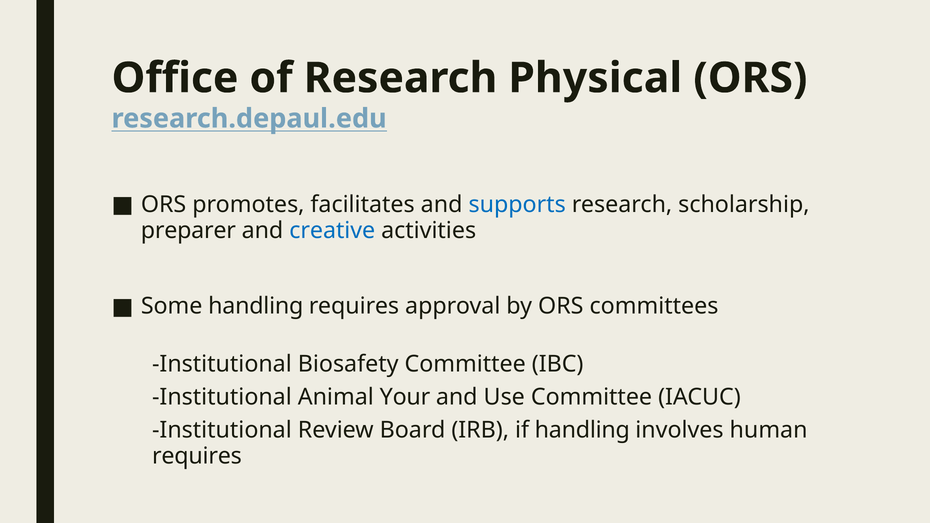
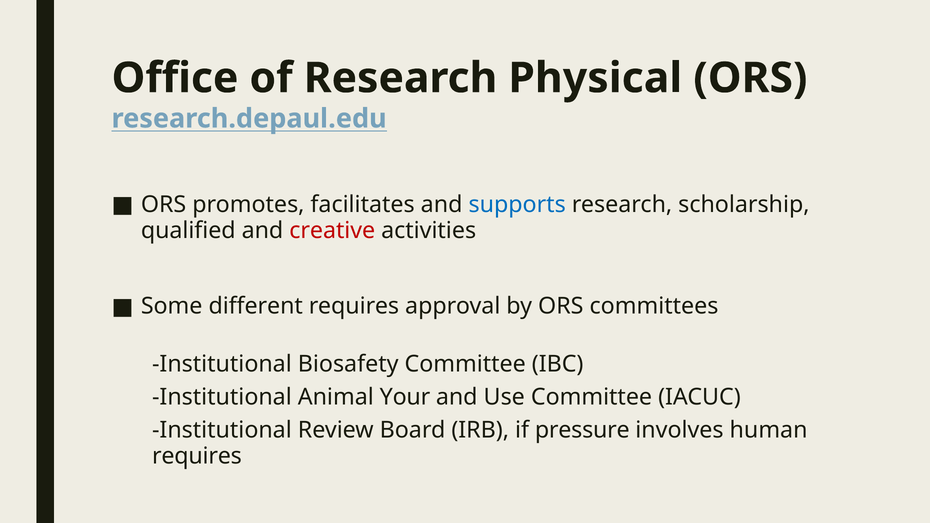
preparer: preparer -> qualified
creative colour: blue -> red
Some handling: handling -> different
if handling: handling -> pressure
